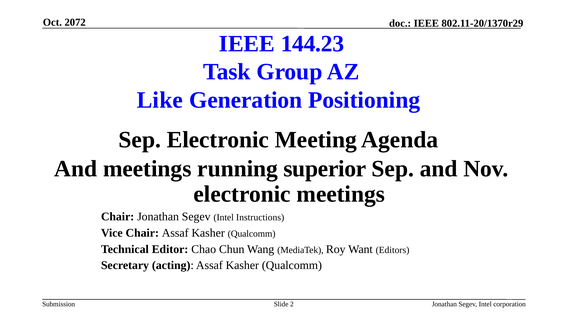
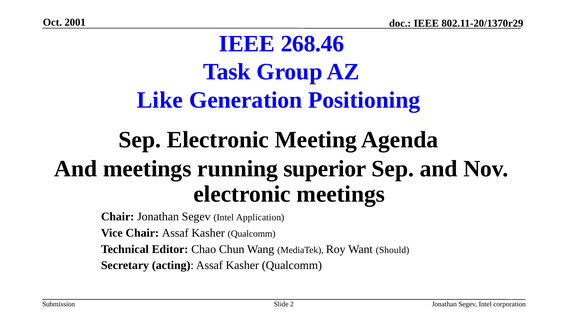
2072: 2072 -> 2001
144.23: 144.23 -> 268.46
Instructions: Instructions -> Application
Editors: Editors -> Should
